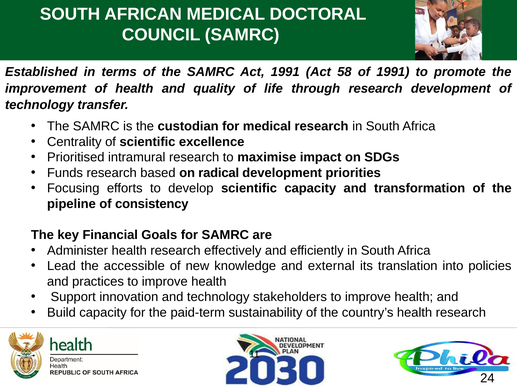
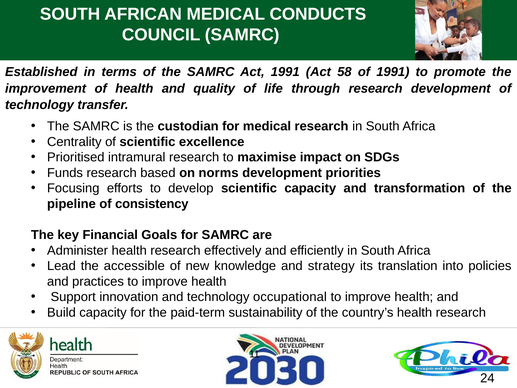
DOCTORAL: DOCTORAL -> CONDUCTS
radical: radical -> norms
external: external -> strategy
stakeholders: stakeholders -> occupational
